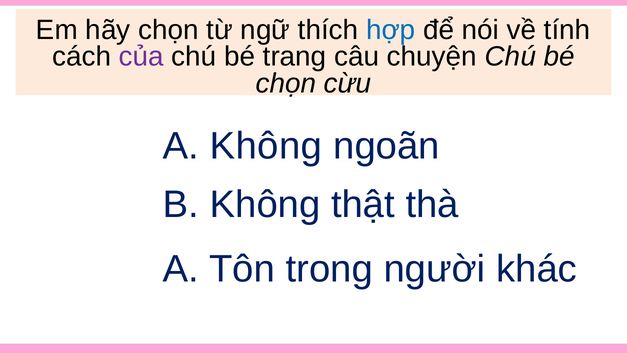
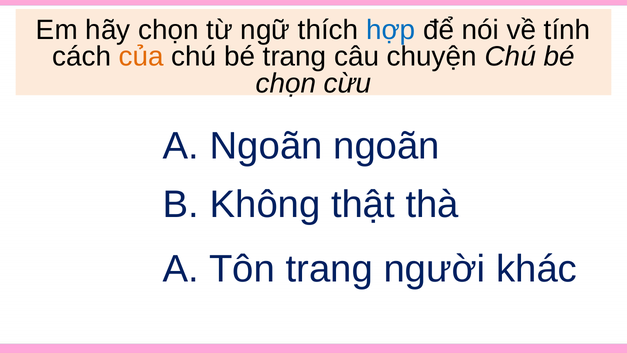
của colour: purple -> orange
A Không: Không -> Ngoãn
Tôn trong: trong -> trang
